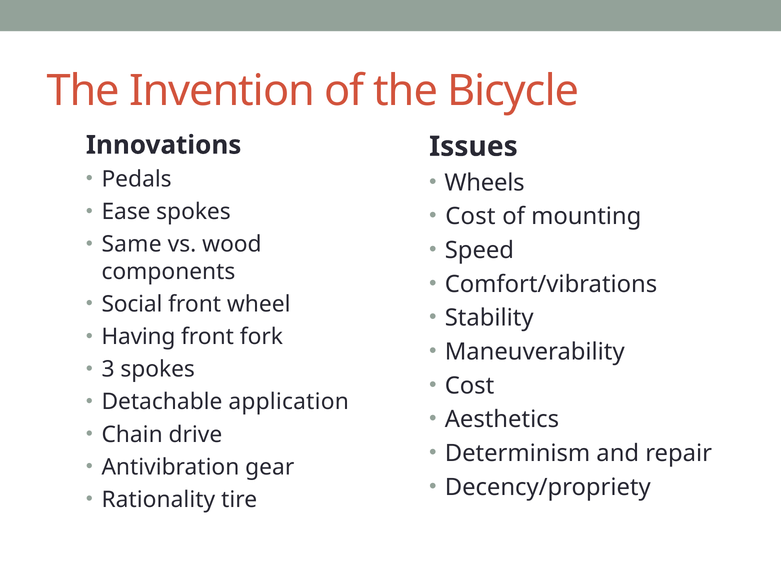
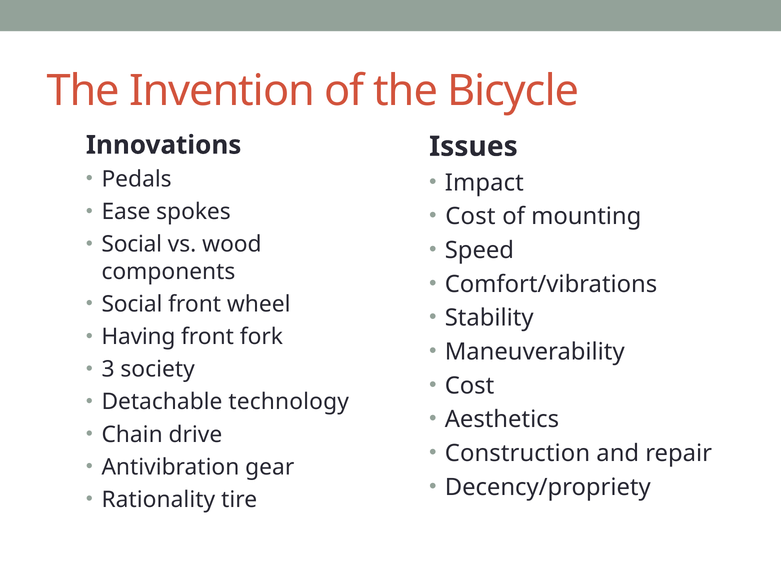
Wheels: Wheels -> Impact
Same at (132, 244): Same -> Social
3 spokes: spokes -> society
application: application -> technology
Determinism: Determinism -> Construction
